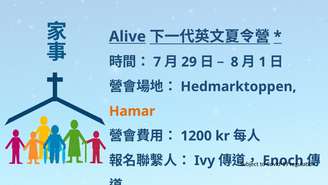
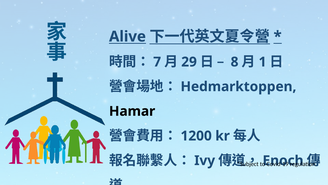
Hamar colour: orange -> black
